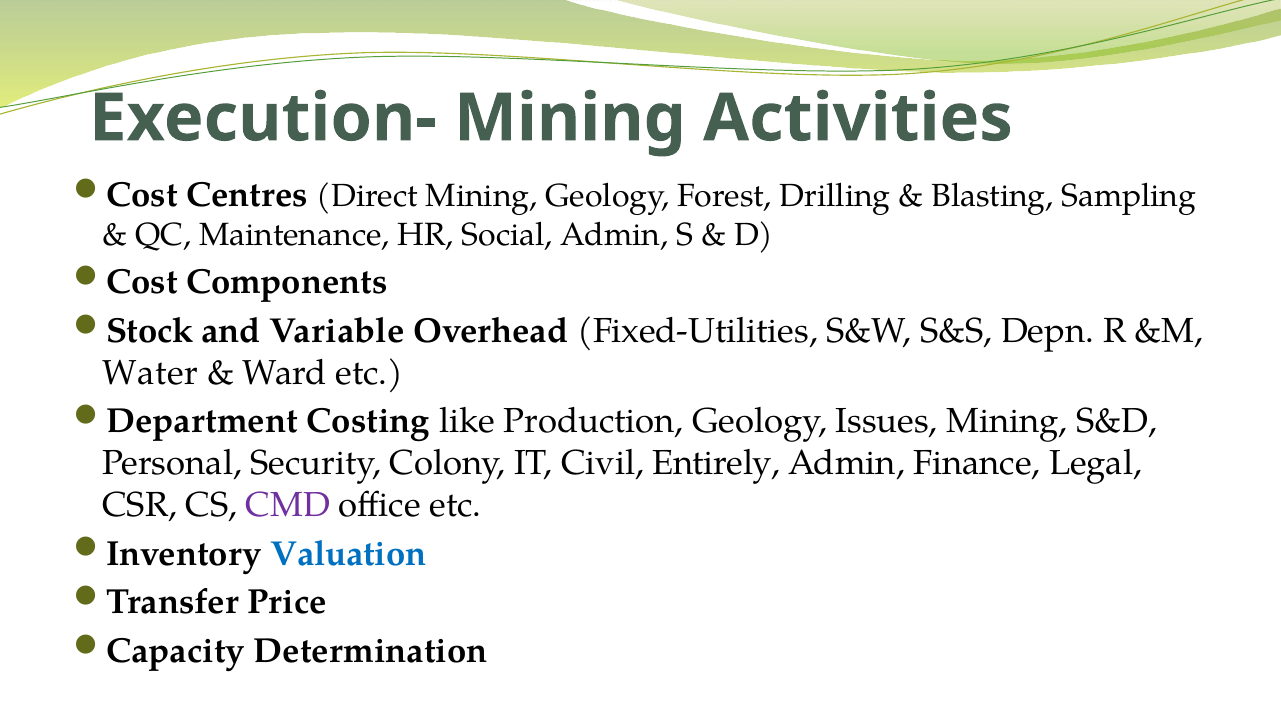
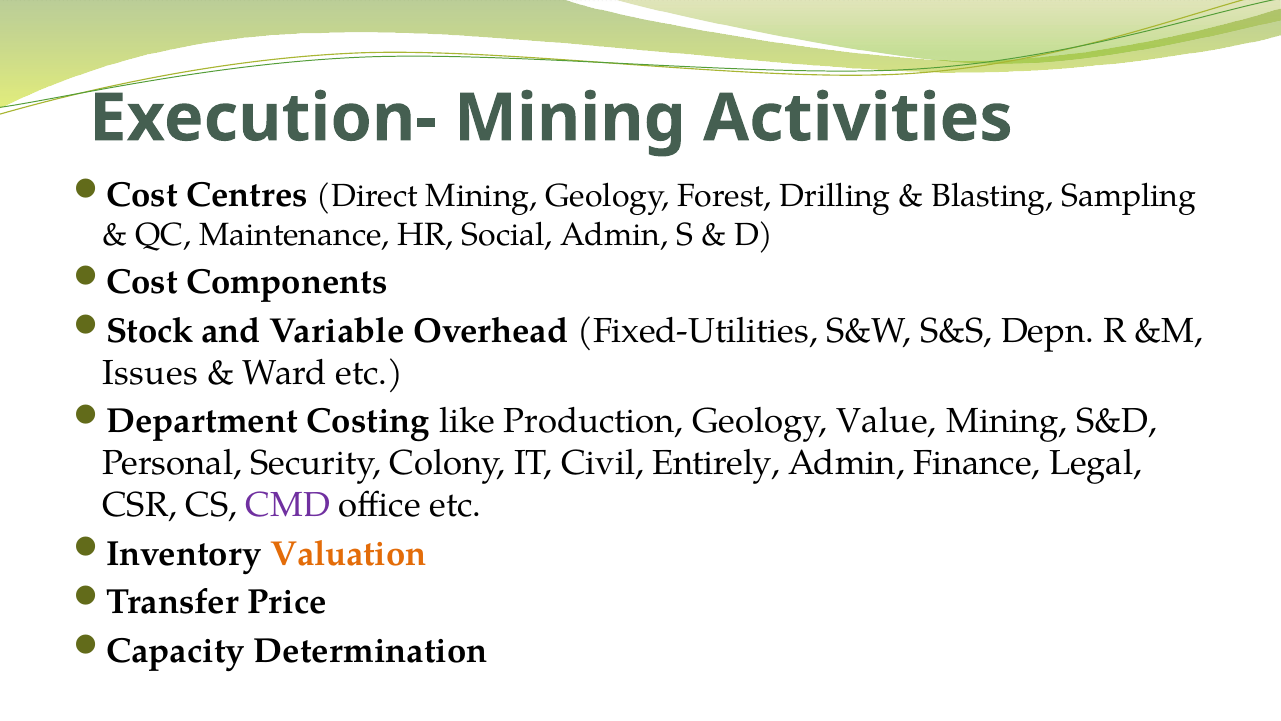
Water: Water -> Issues
Issues: Issues -> Value
Valuation colour: blue -> orange
